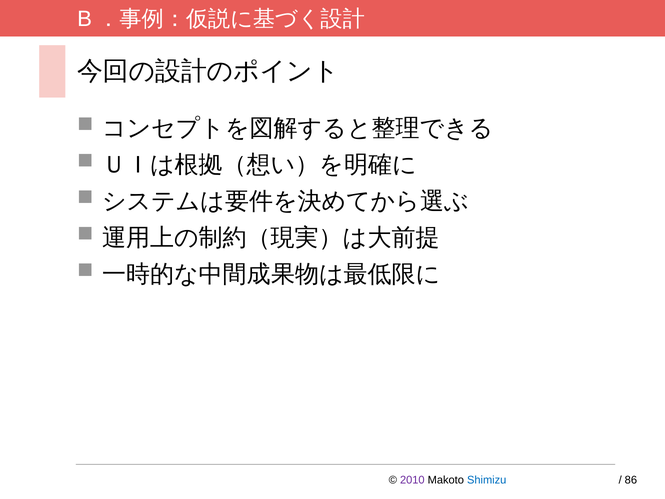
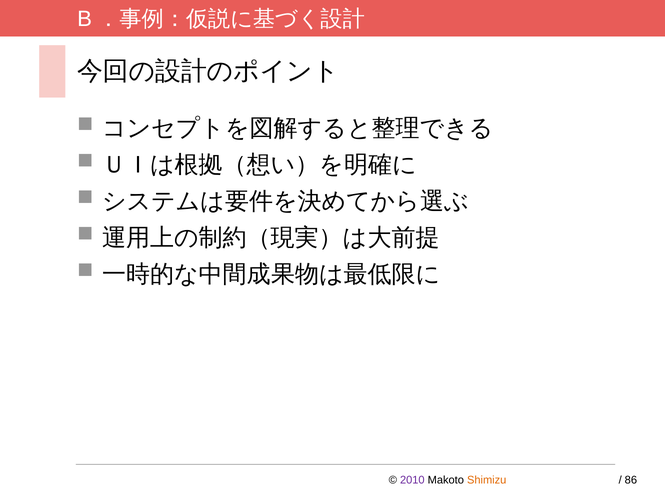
Shimizu colour: blue -> orange
